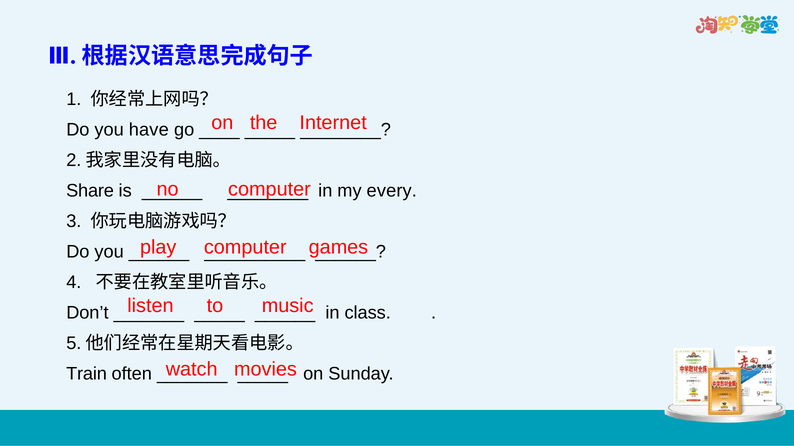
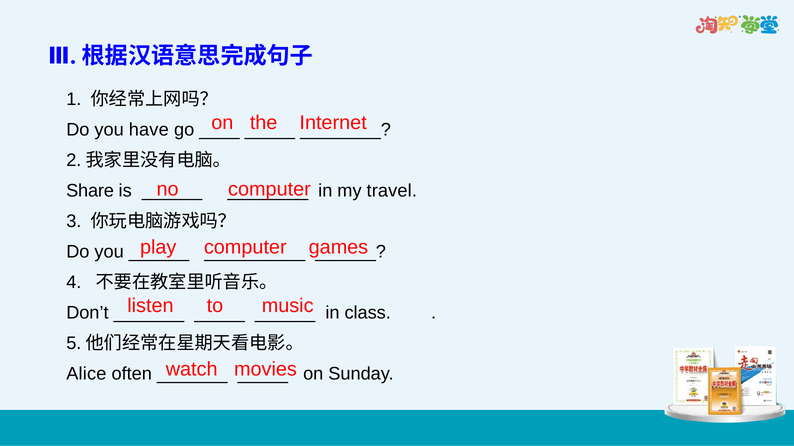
every: every -> travel
Train: Train -> Alice
